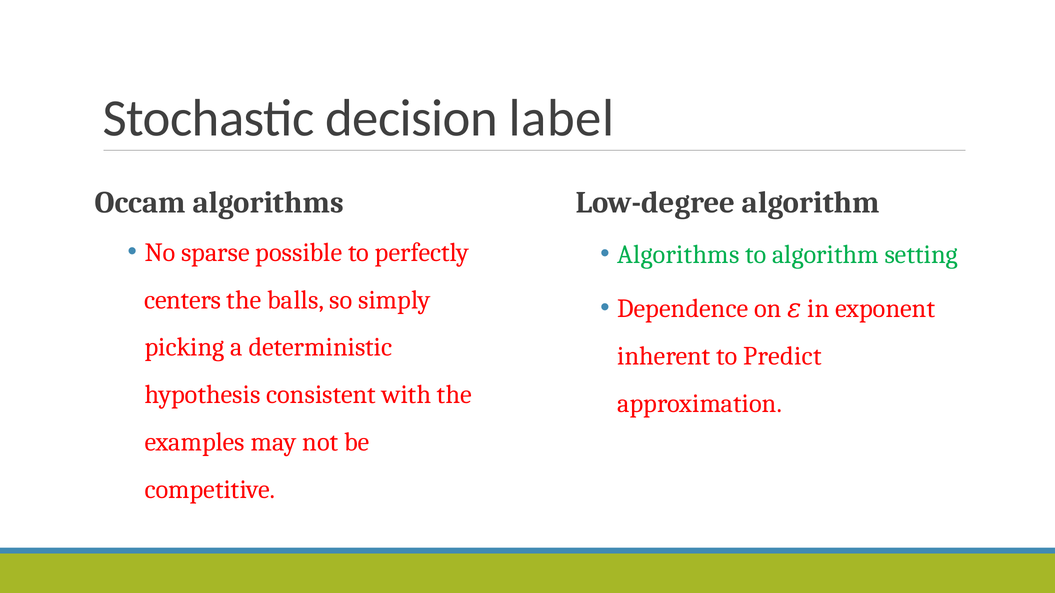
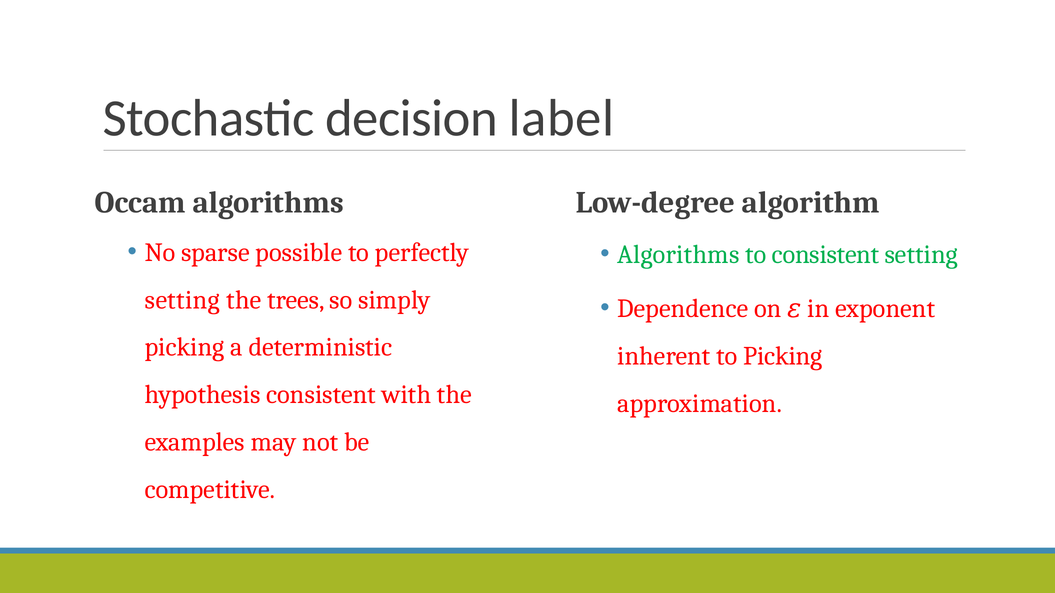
to algorithm: algorithm -> consistent
centers at (183, 300): centers -> setting
balls: balls -> trees
to Predict: Predict -> Picking
